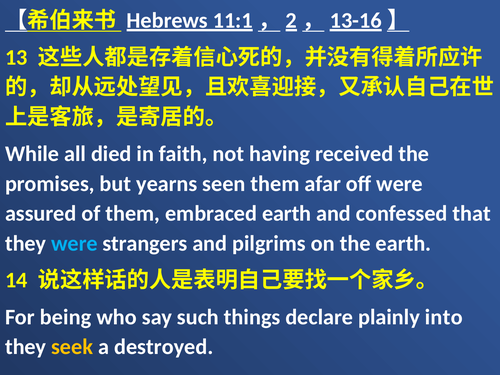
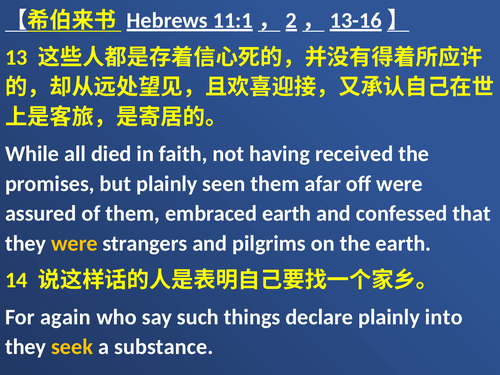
but yearns: yearns -> plainly
were at (74, 244) colour: light blue -> yellow
being: being -> again
destroyed: destroyed -> substance
